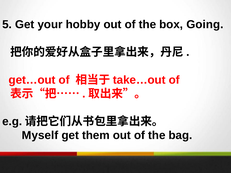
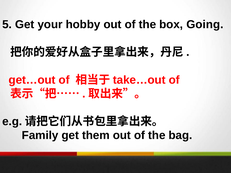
Myself: Myself -> Family
